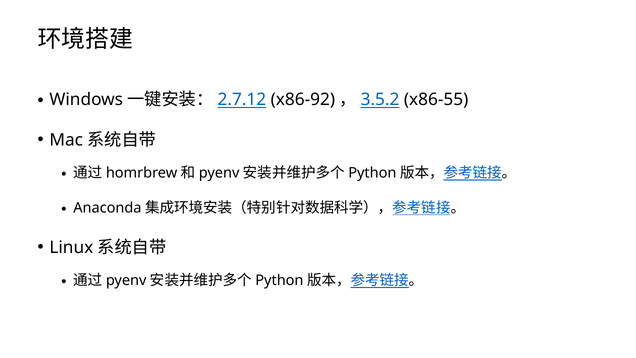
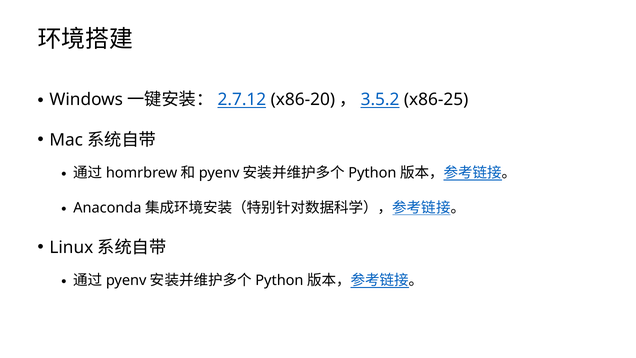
x86-92: x86-92 -> x86-20
x86-55: x86-55 -> x86-25
